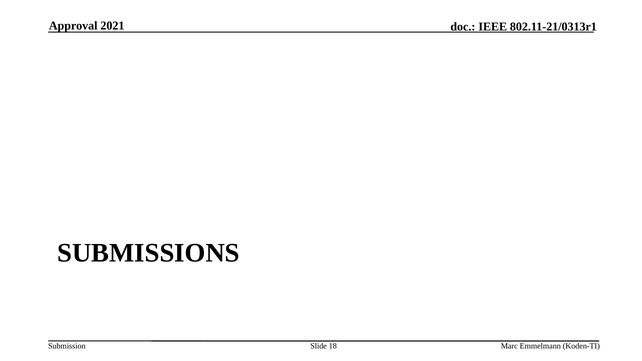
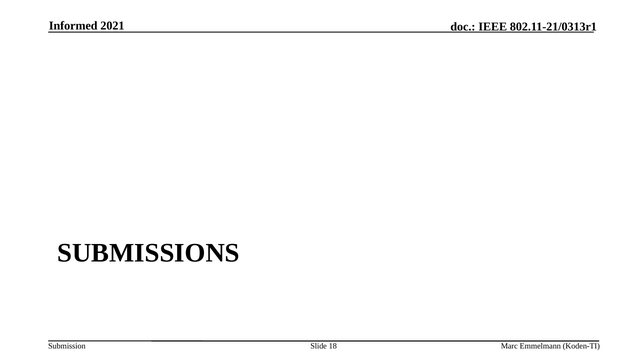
Approval: Approval -> Informed
